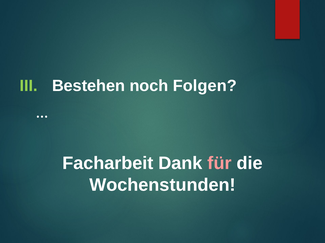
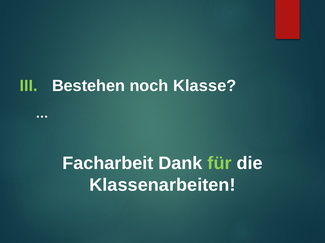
Folgen: Folgen -> Klasse
für colour: pink -> light green
Wochenstunden: Wochenstunden -> Klassenarbeiten
